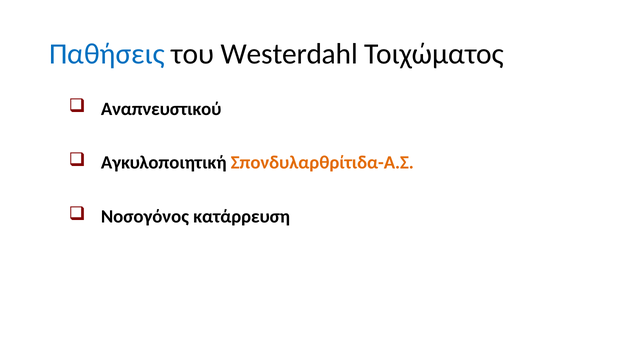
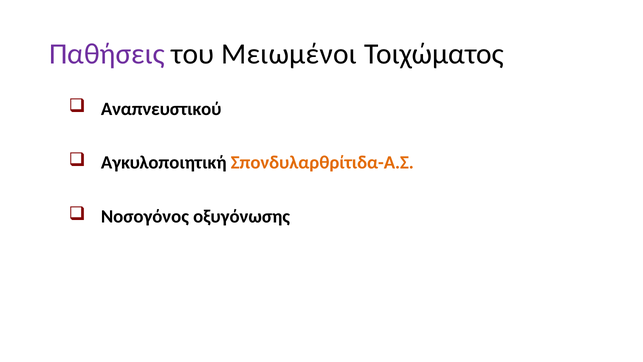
Παθήσεις colour: blue -> purple
Westerdahl: Westerdahl -> Μειωμένοι
κατάρρευση: κατάρρευση -> οξυγόνωσης
